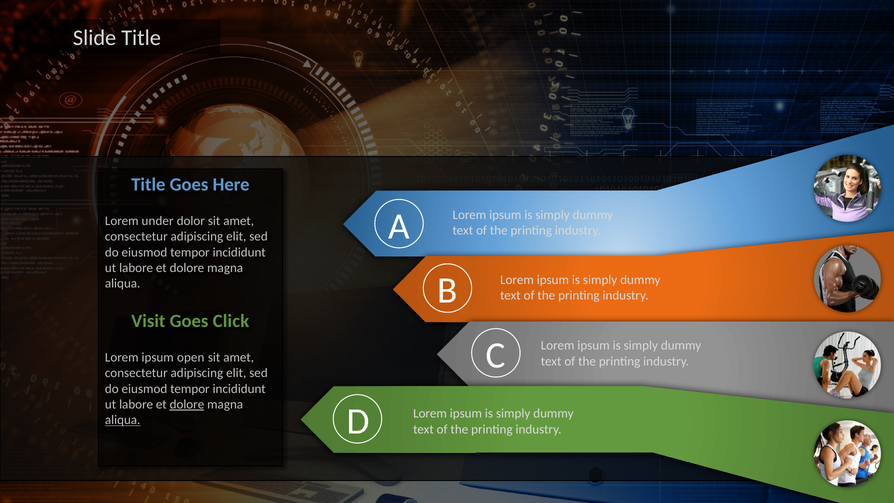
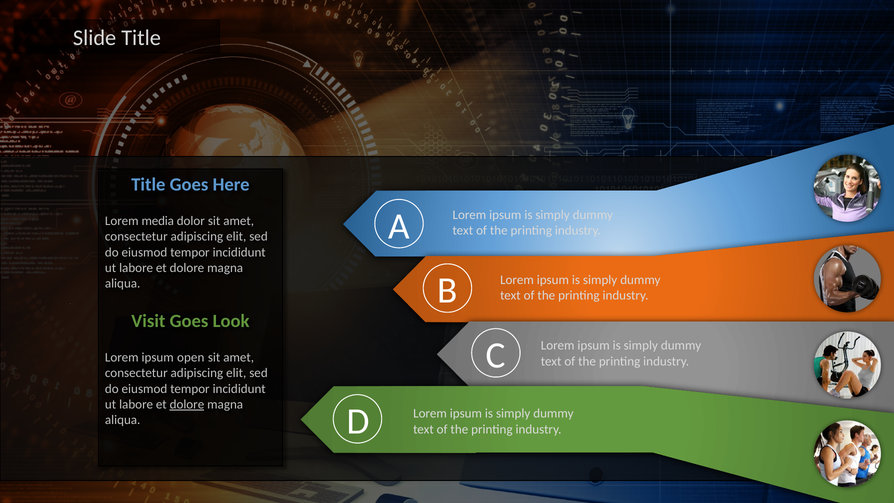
under: under -> media
Click: Click -> Look
aliqua at (123, 420) underline: present -> none
